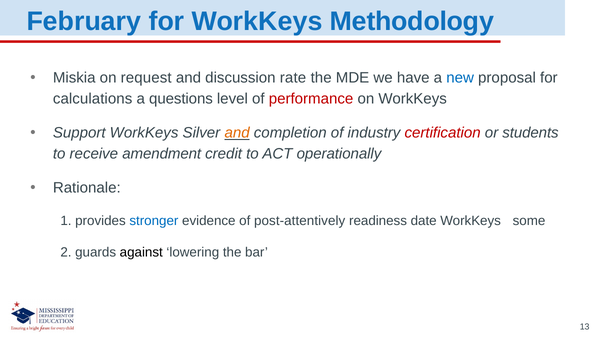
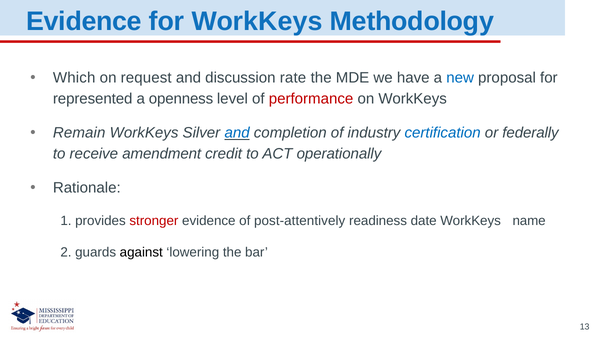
February at (84, 21): February -> Evidence
Miskia: Miskia -> Which
calculations: calculations -> represented
questions: questions -> openness
Support: Support -> Remain
and at (237, 133) colour: orange -> blue
certification colour: red -> blue
students: students -> federally
stronger colour: blue -> red
some: some -> name
